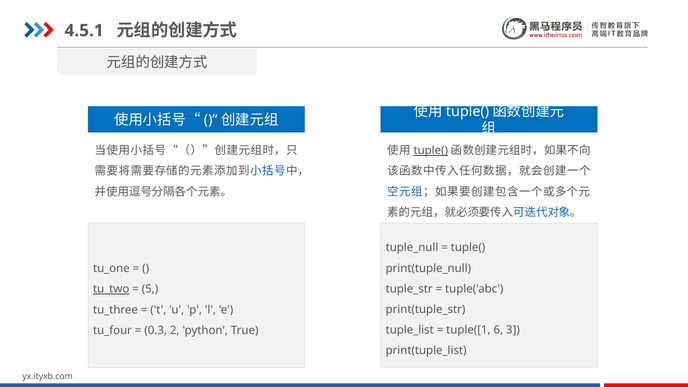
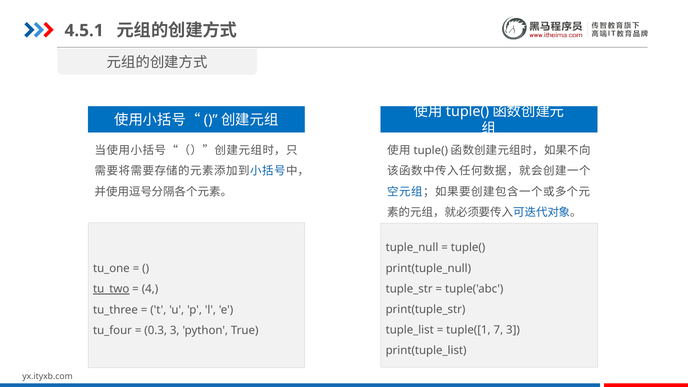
tuple( at (431, 151) underline: present -> none
5: 5 -> 4
6: 6 -> 7
0.3 2: 2 -> 3
